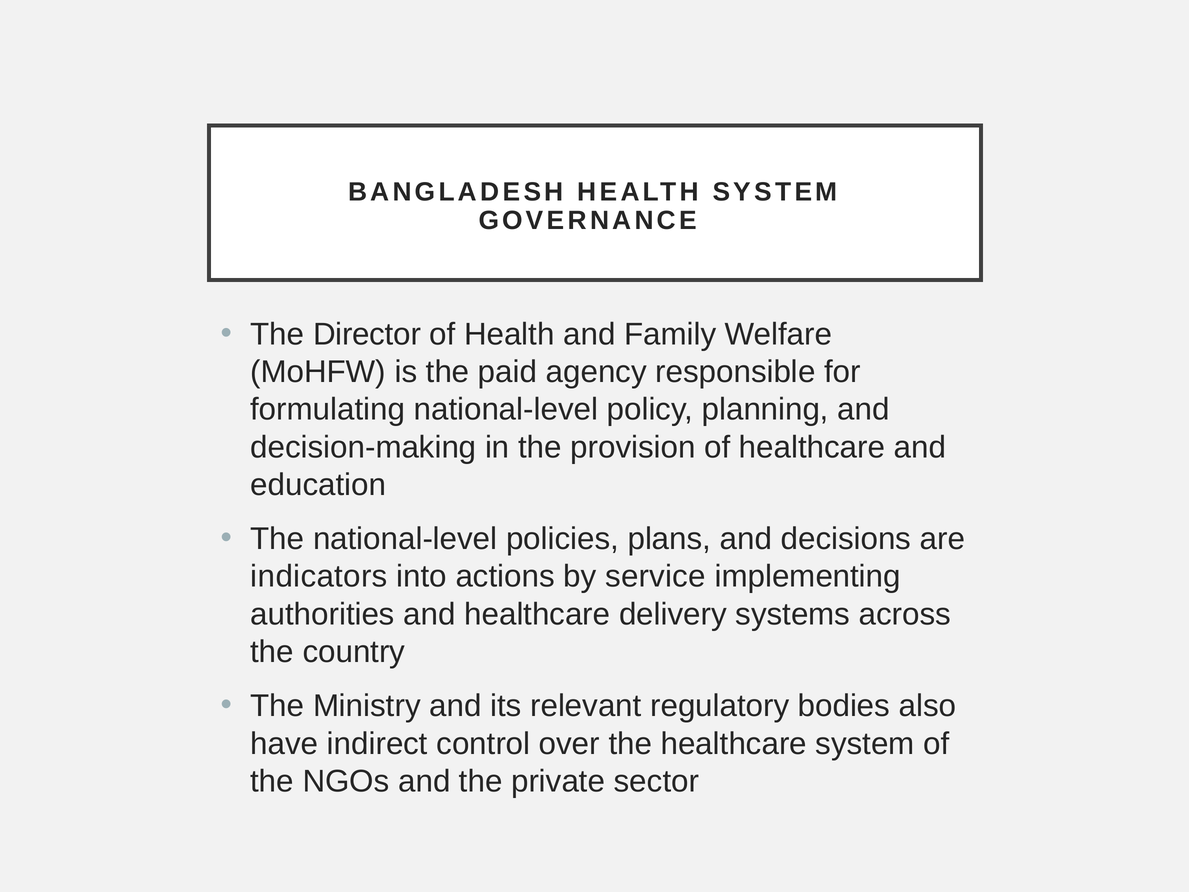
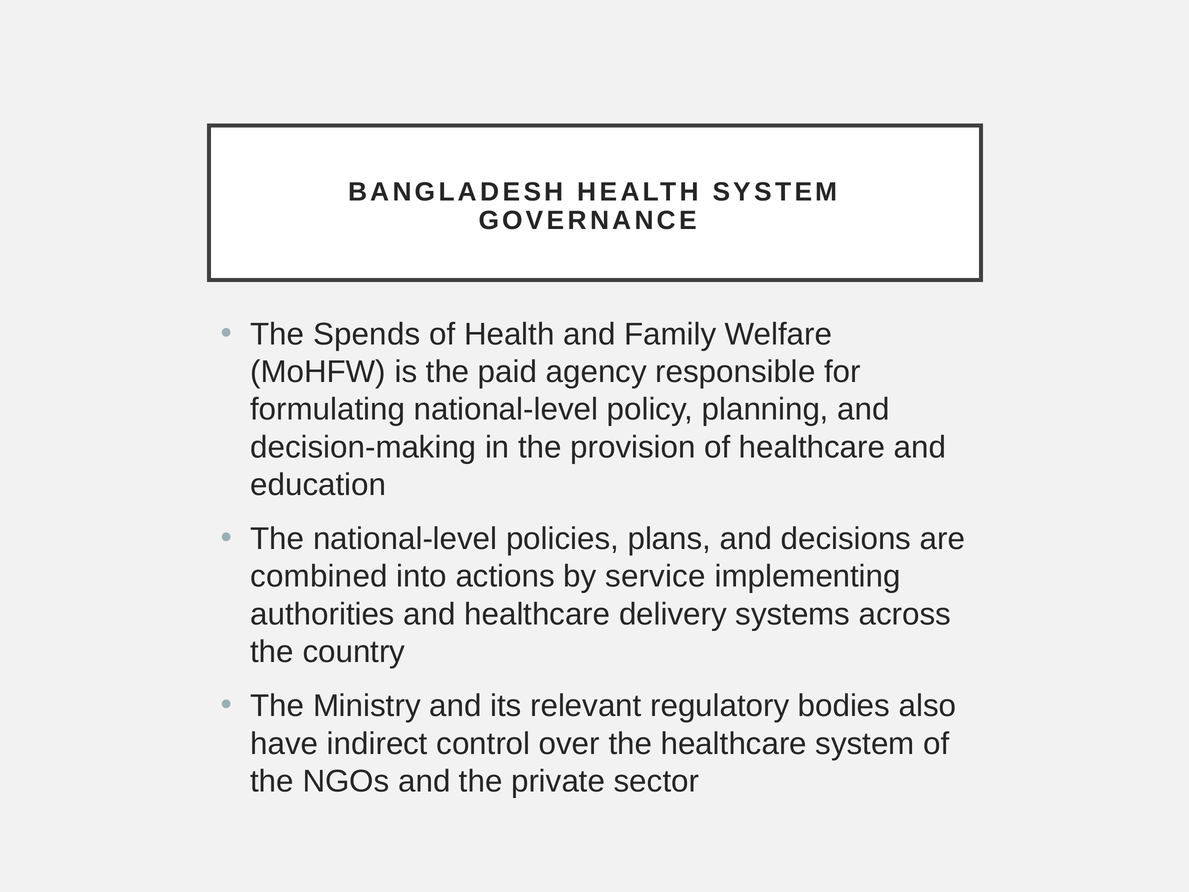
Director: Director -> Spends
indicators: indicators -> combined
